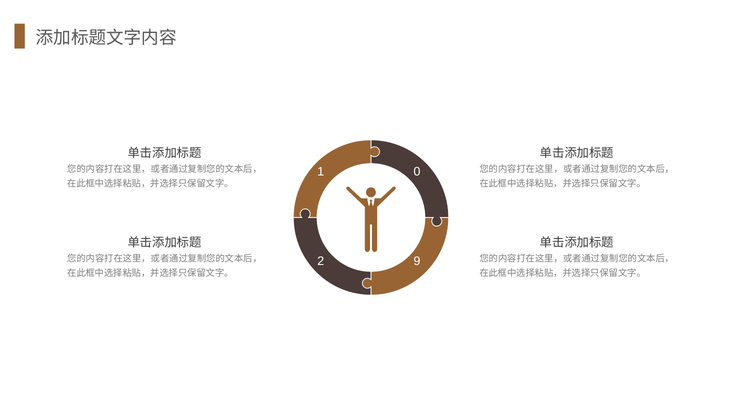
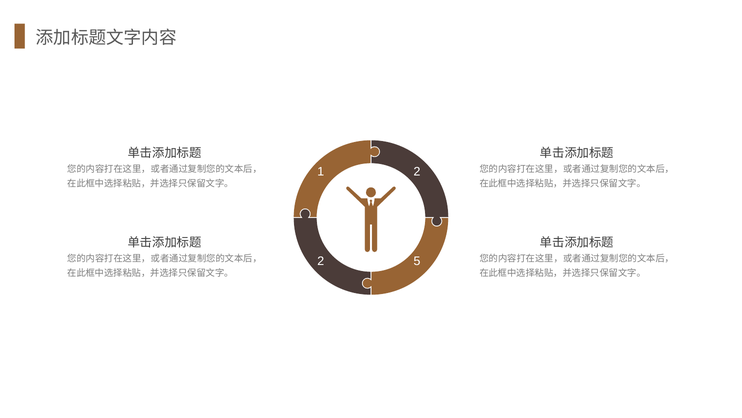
1 0: 0 -> 2
9: 9 -> 5
